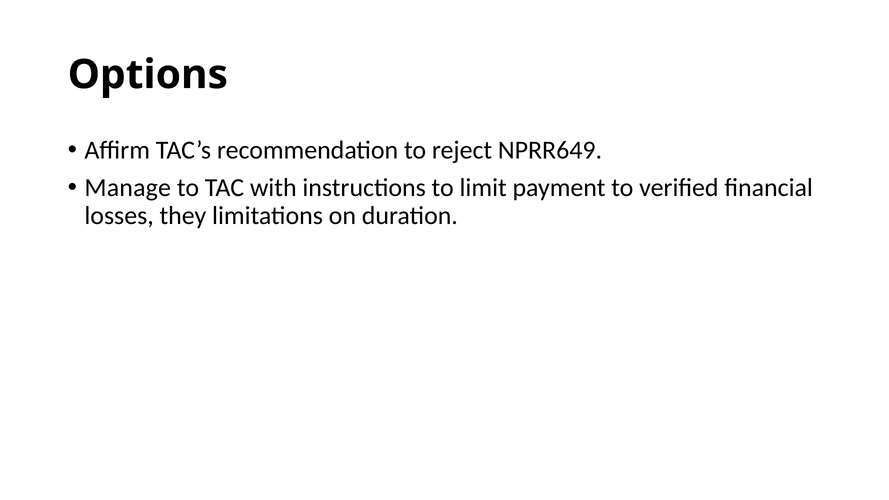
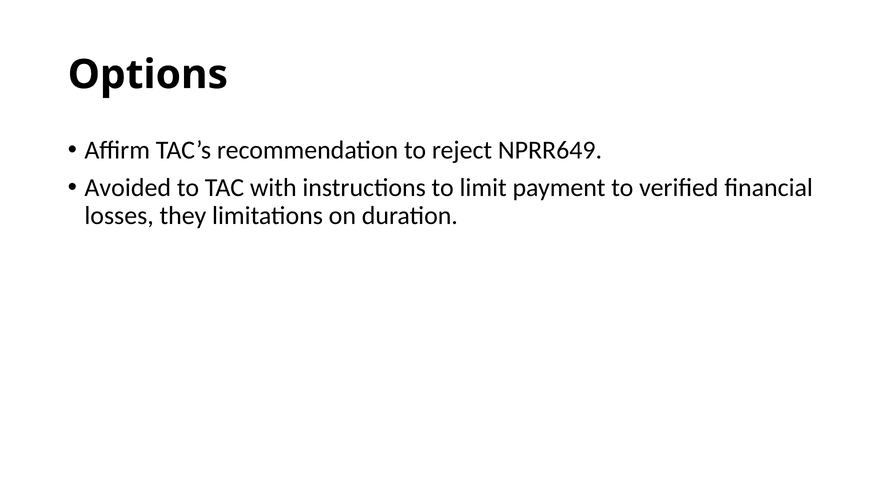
Manage: Manage -> Avoided
